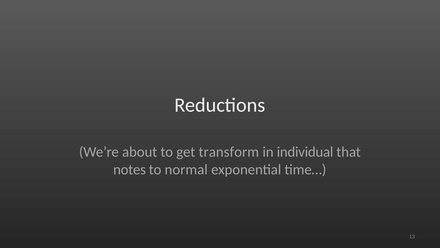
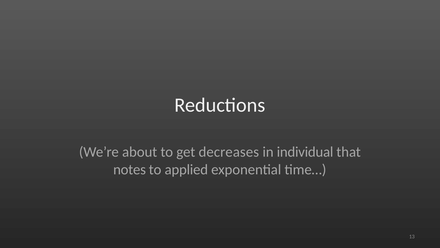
transform: transform -> decreases
normal: normal -> applied
